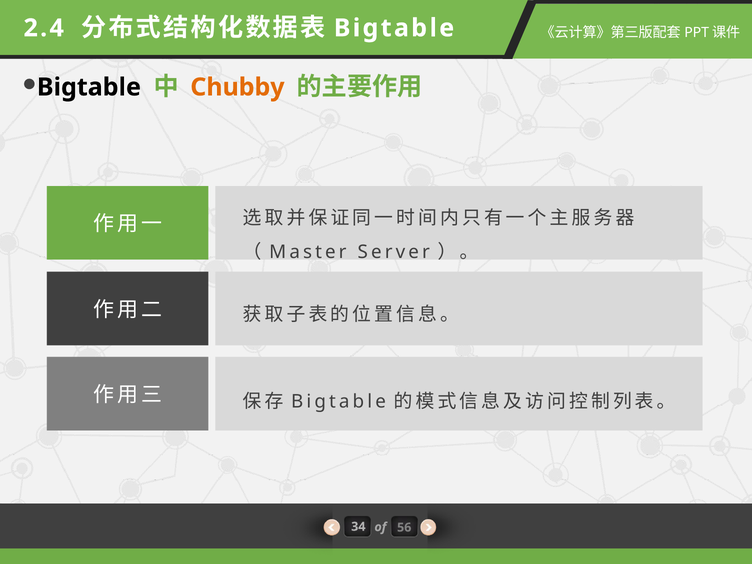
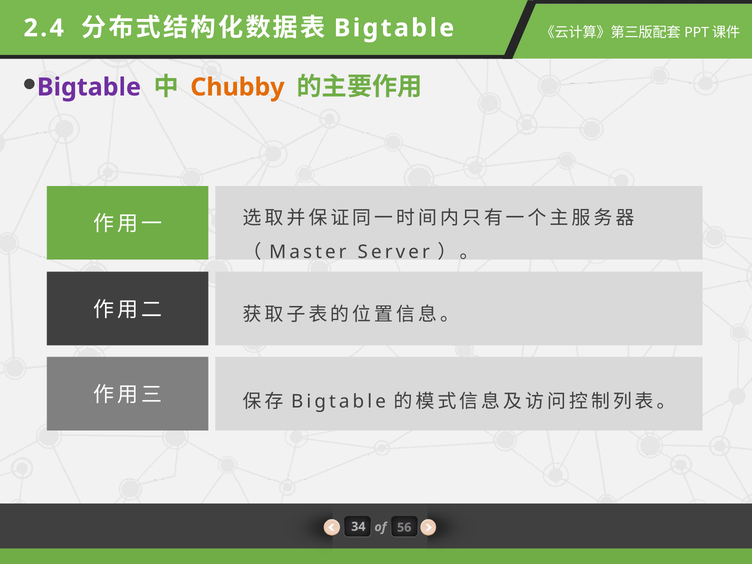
Bigtable at (89, 87) colour: black -> purple
